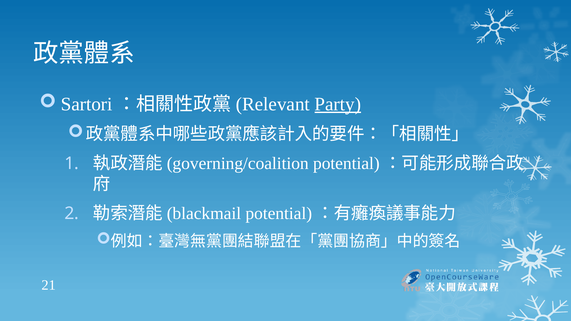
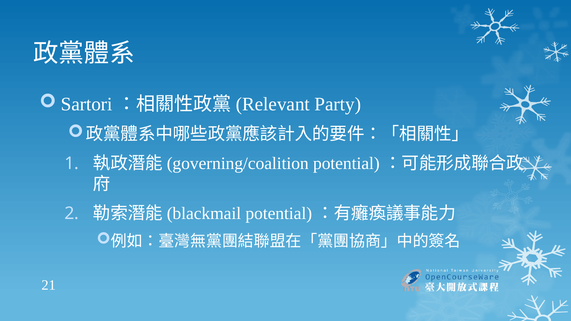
Party underline: present -> none
